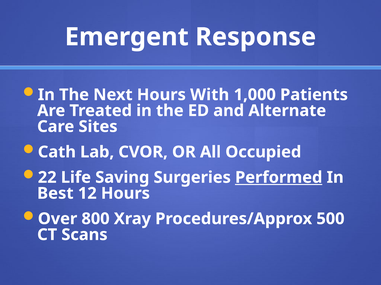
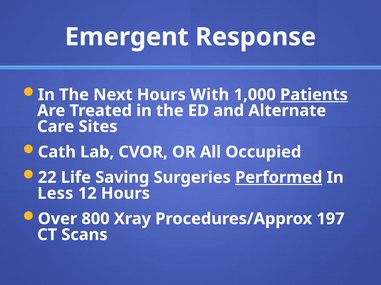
Patients underline: none -> present
Best: Best -> Less
500: 500 -> 197
